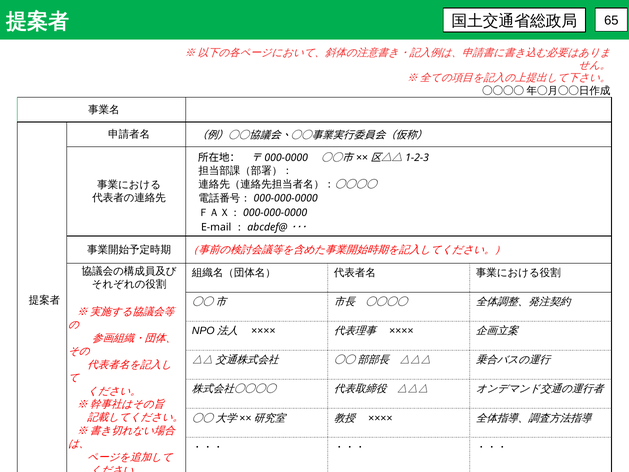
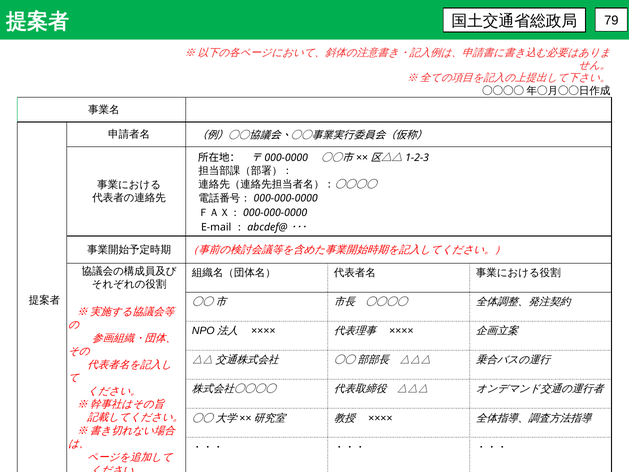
65: 65 -> 79
